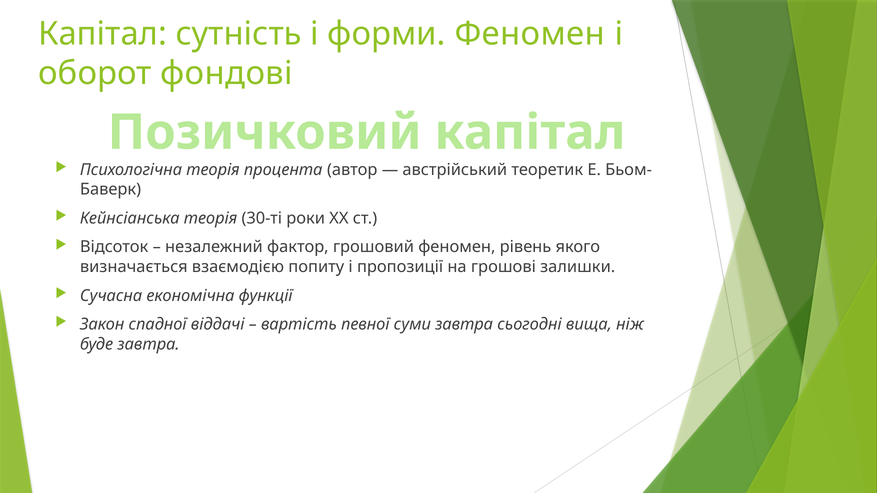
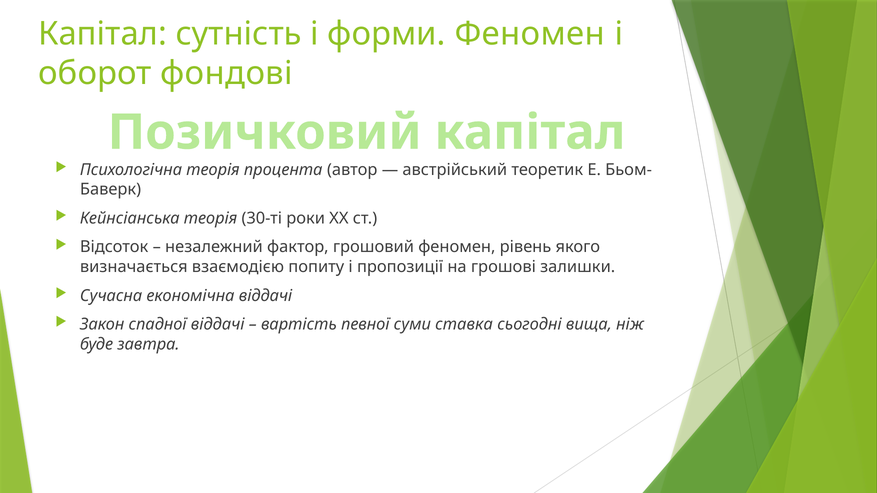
економічна функції: функції -> віддачі
суми завтра: завтра -> ставка
